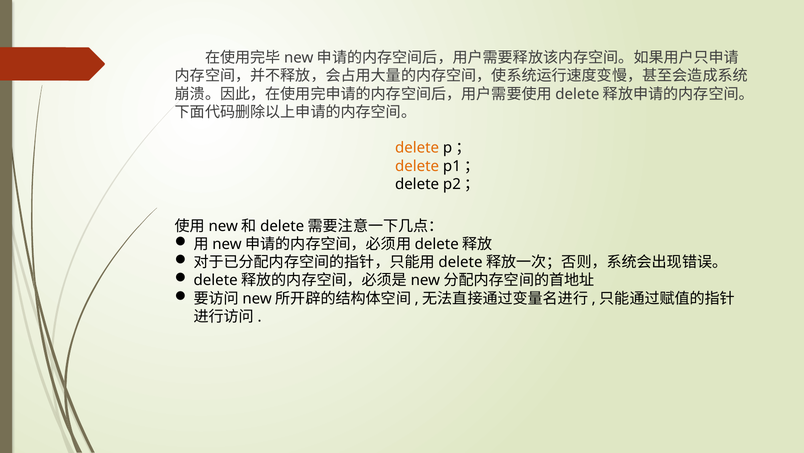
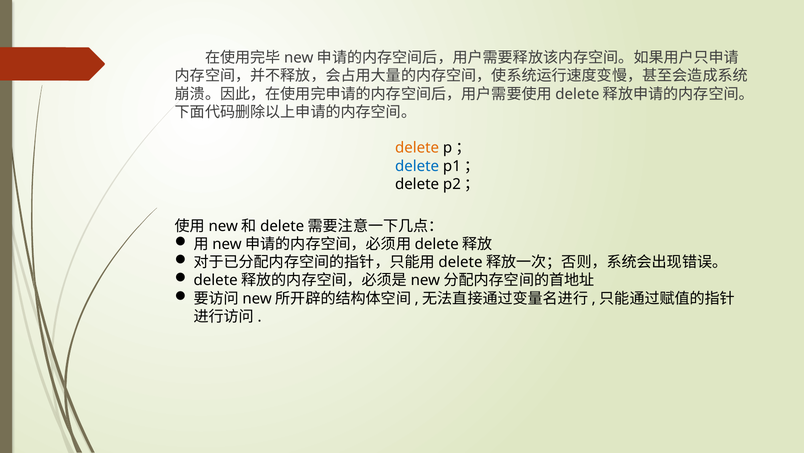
delete at (417, 166) colour: orange -> blue
